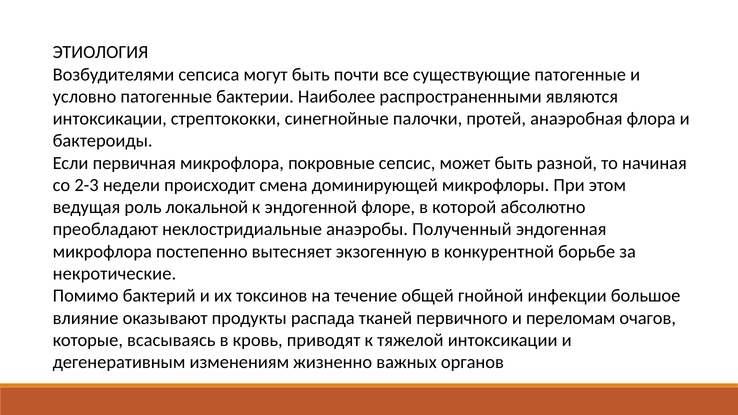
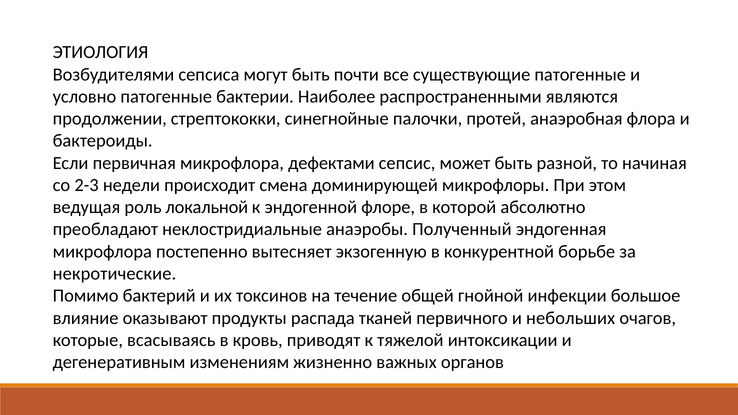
интоксикации at (110, 119): интоксикации -> продолжении
покровные: покровные -> дефектами
переломам: переломам -> небольших
